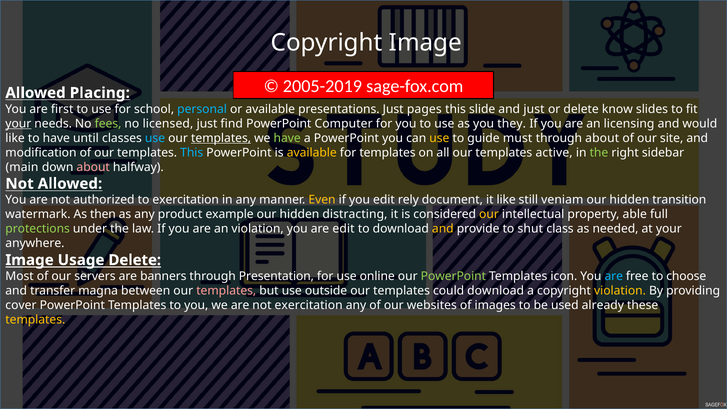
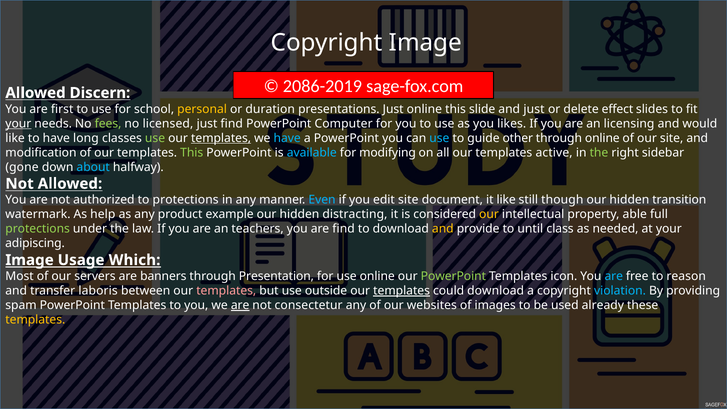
2005-2019: 2005-2019 -> 2086-2019
Placing: Placing -> Discern
personal colour: light blue -> yellow
or available: available -> duration
Just pages: pages -> online
know: know -> effect
they: they -> likes
until: until -> long
use at (155, 138) colour: light blue -> light green
have at (287, 138) colour: light green -> light blue
use at (439, 138) colour: yellow -> light blue
must: must -> other
through about: about -> online
This at (192, 153) colour: light blue -> light green
available at (312, 153) colour: yellow -> light blue
for templates: templates -> modifying
main: main -> gone
about at (93, 167) colour: pink -> light blue
to exercitation: exercitation -> protections
Even colour: yellow -> light blue
edit rely: rely -> site
veniam: veniam -> though
then: then -> help
an violation: violation -> teachers
are edit: edit -> find
shut: shut -> until
anywhere: anywhere -> adipiscing
Usage Delete: Delete -> Which
choose: choose -> reason
magna: magna -> laboris
templates at (402, 291) underline: none -> present
violation at (620, 291) colour: yellow -> light blue
cover: cover -> spam
are at (240, 305) underline: none -> present
not exercitation: exercitation -> consectetur
